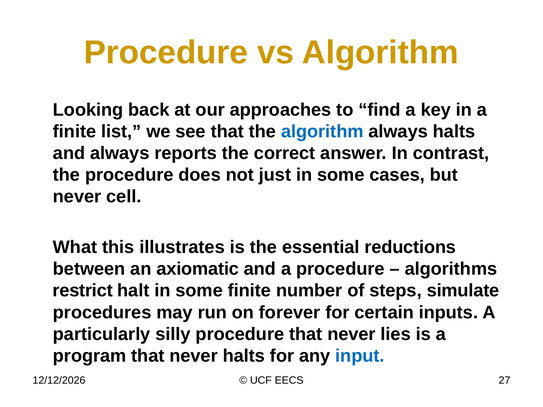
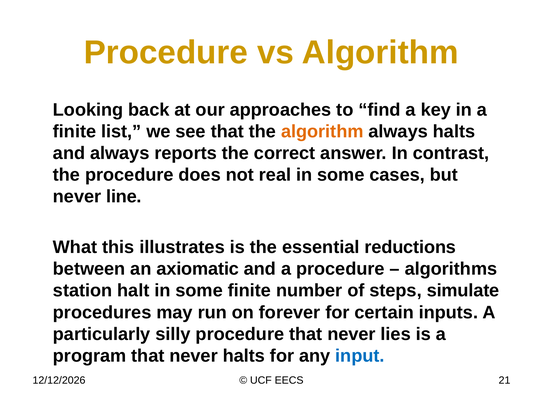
algorithm at (322, 132) colour: blue -> orange
just: just -> real
cell: cell -> line
restrict: restrict -> station
27: 27 -> 21
